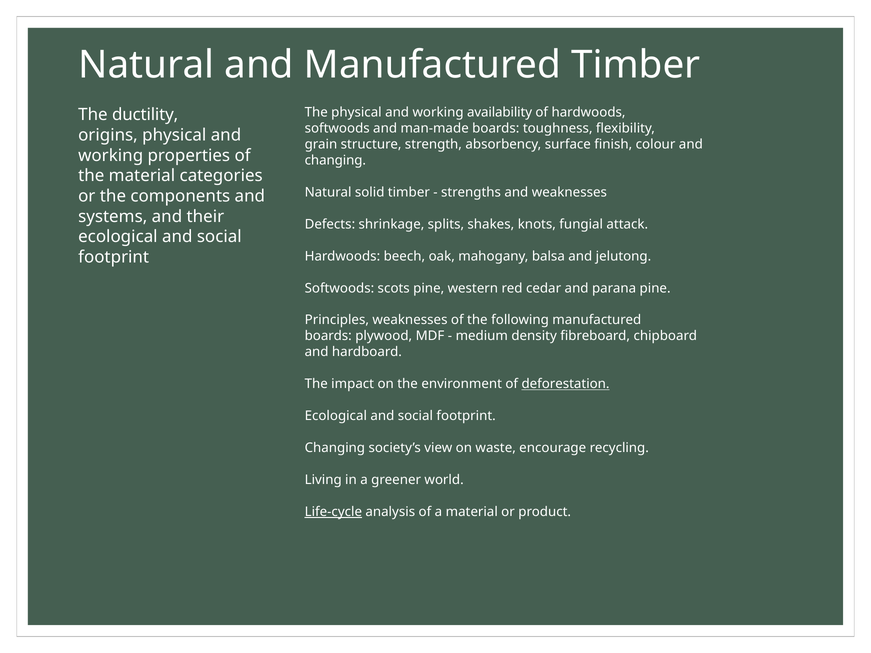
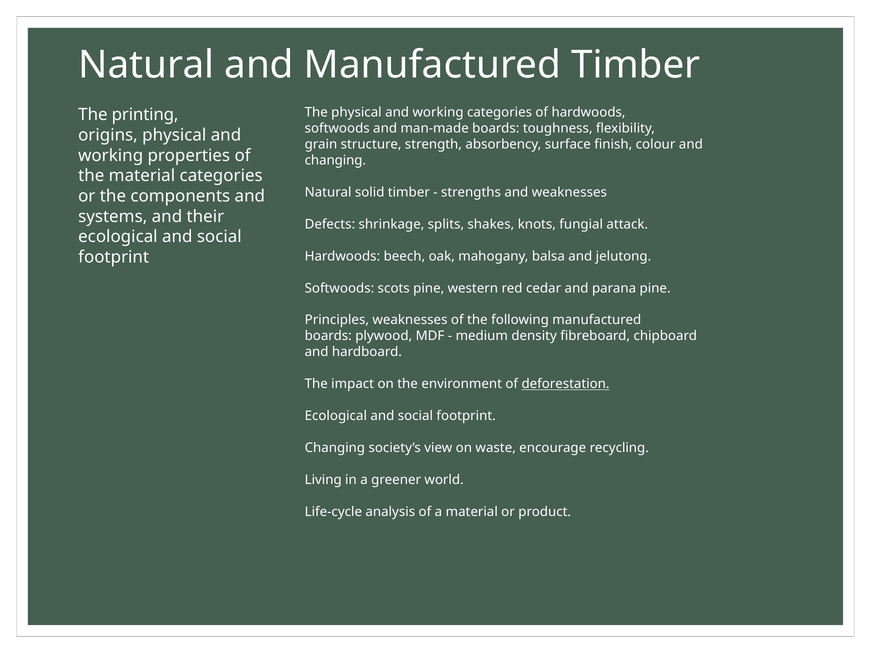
working availability: availability -> categories
ductility: ductility -> printing
Life-cycle underline: present -> none
